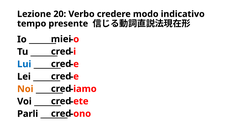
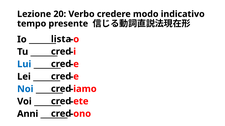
miei: miei -> lista
Noi colour: orange -> blue
Parli: Parli -> Anni
